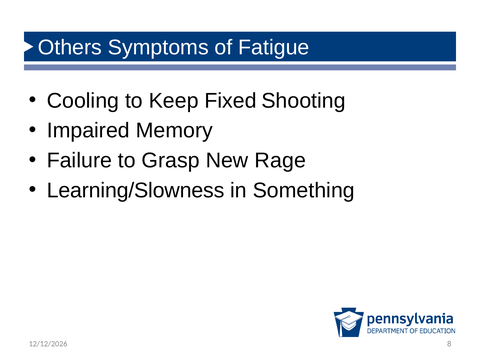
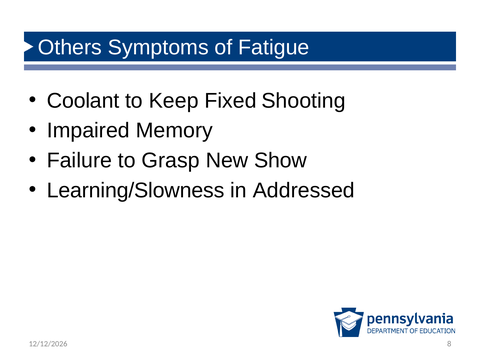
Cooling: Cooling -> Coolant
Rage: Rage -> Show
Something: Something -> Addressed
